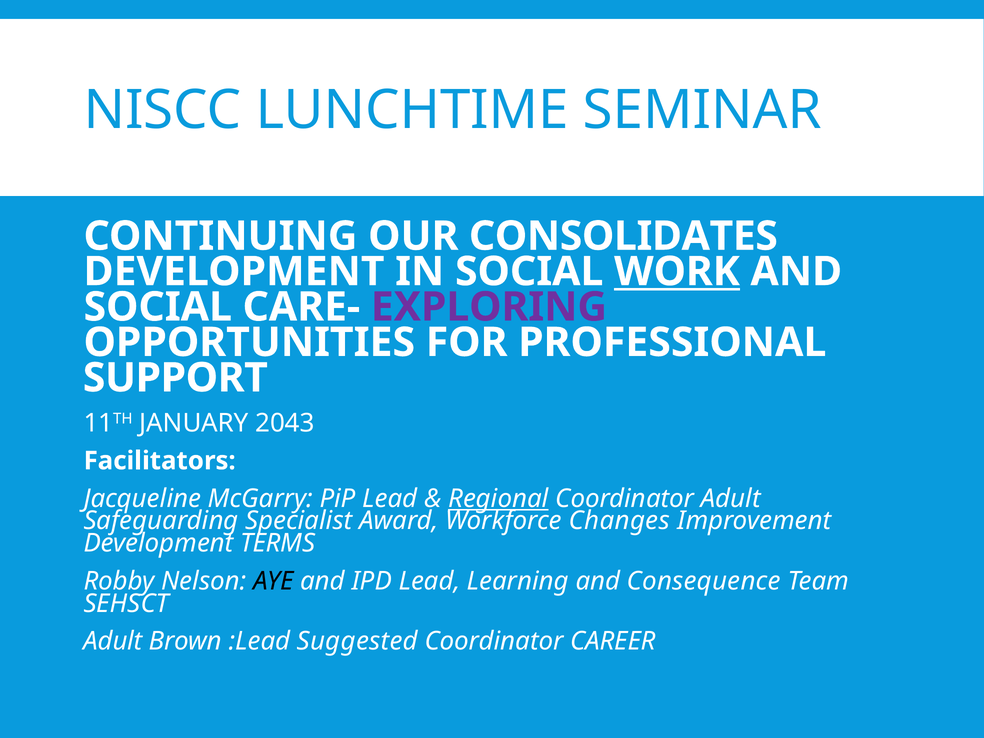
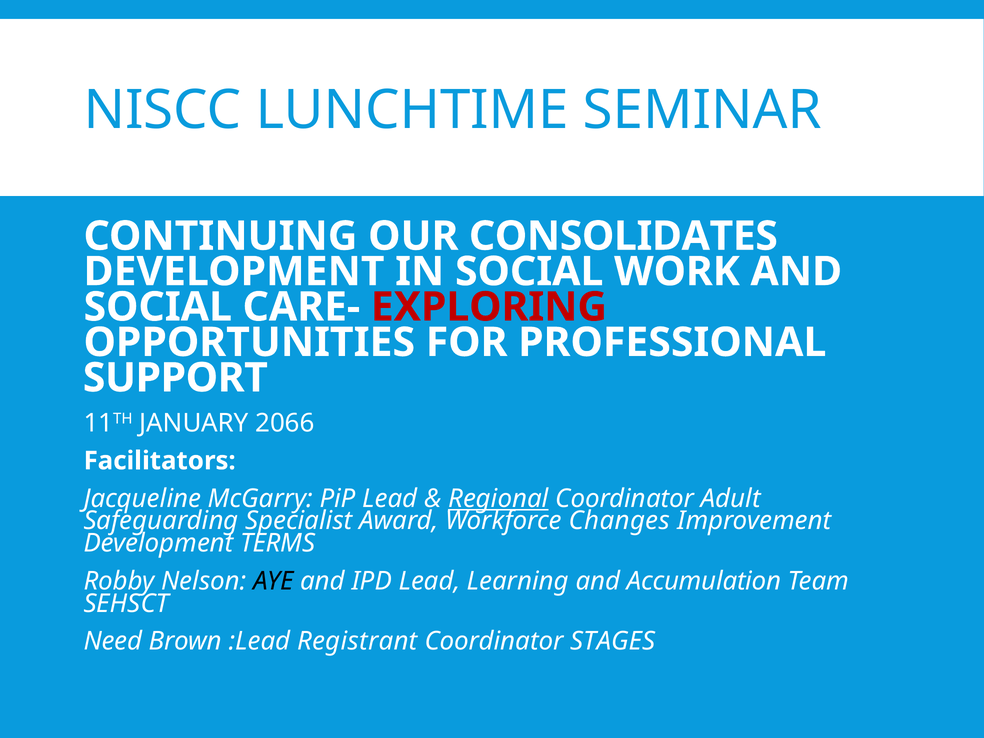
WORK underline: present -> none
EXPLORING colour: purple -> red
2043: 2043 -> 2066
Consequence: Consequence -> Accumulation
Adult at (113, 641): Adult -> Need
Suggested: Suggested -> Registrant
CAREER: CAREER -> STAGES
